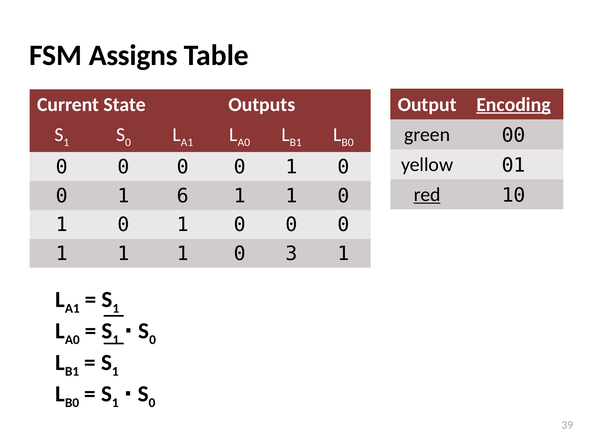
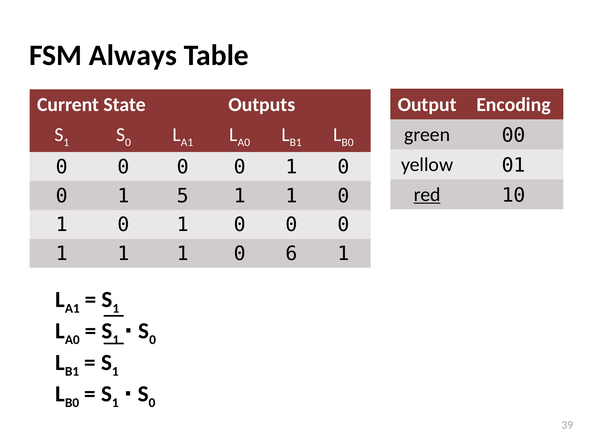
Assigns: Assigns -> Always
Encoding underline: present -> none
6: 6 -> 5
3: 3 -> 6
